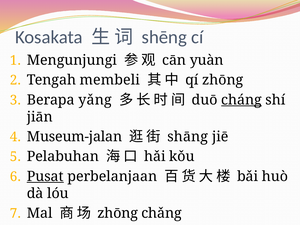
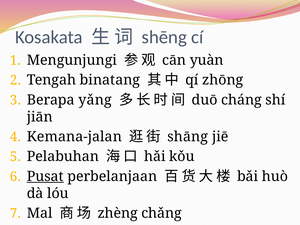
membeli: membeli -> binatang
cháng underline: present -> none
Museum-jalan: Museum-jalan -> Kemana-jalan
zhōng at (118, 213): zhōng -> zhèng
